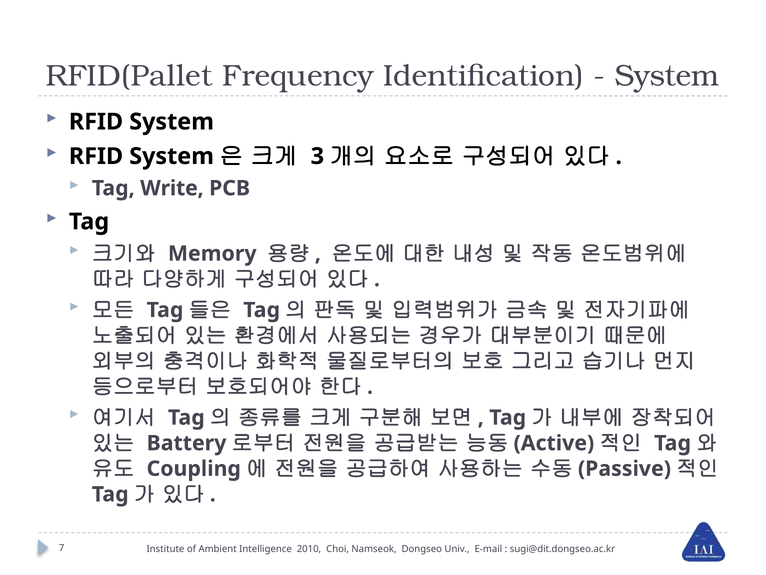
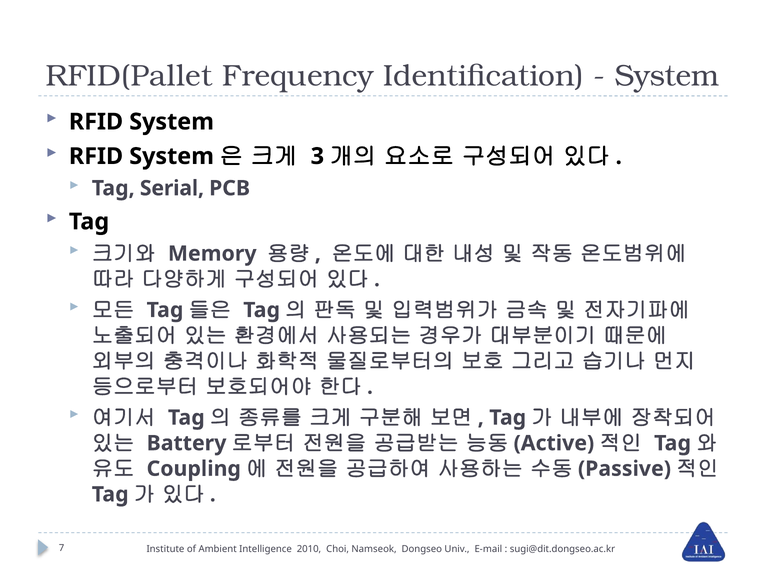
Write: Write -> Serial
